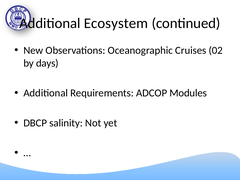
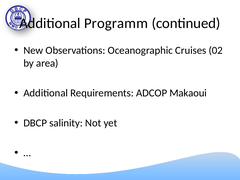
Ecosystem: Ecosystem -> Programm
days: days -> area
Modules: Modules -> Makaoui
